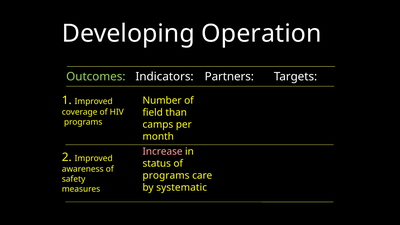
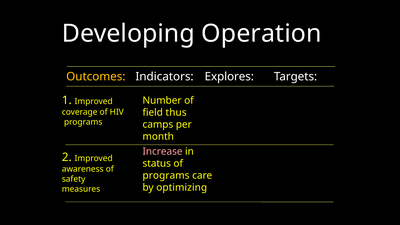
Outcomes colour: light green -> yellow
Partners: Partners -> Explores
than: than -> thus
systematic: systematic -> optimizing
